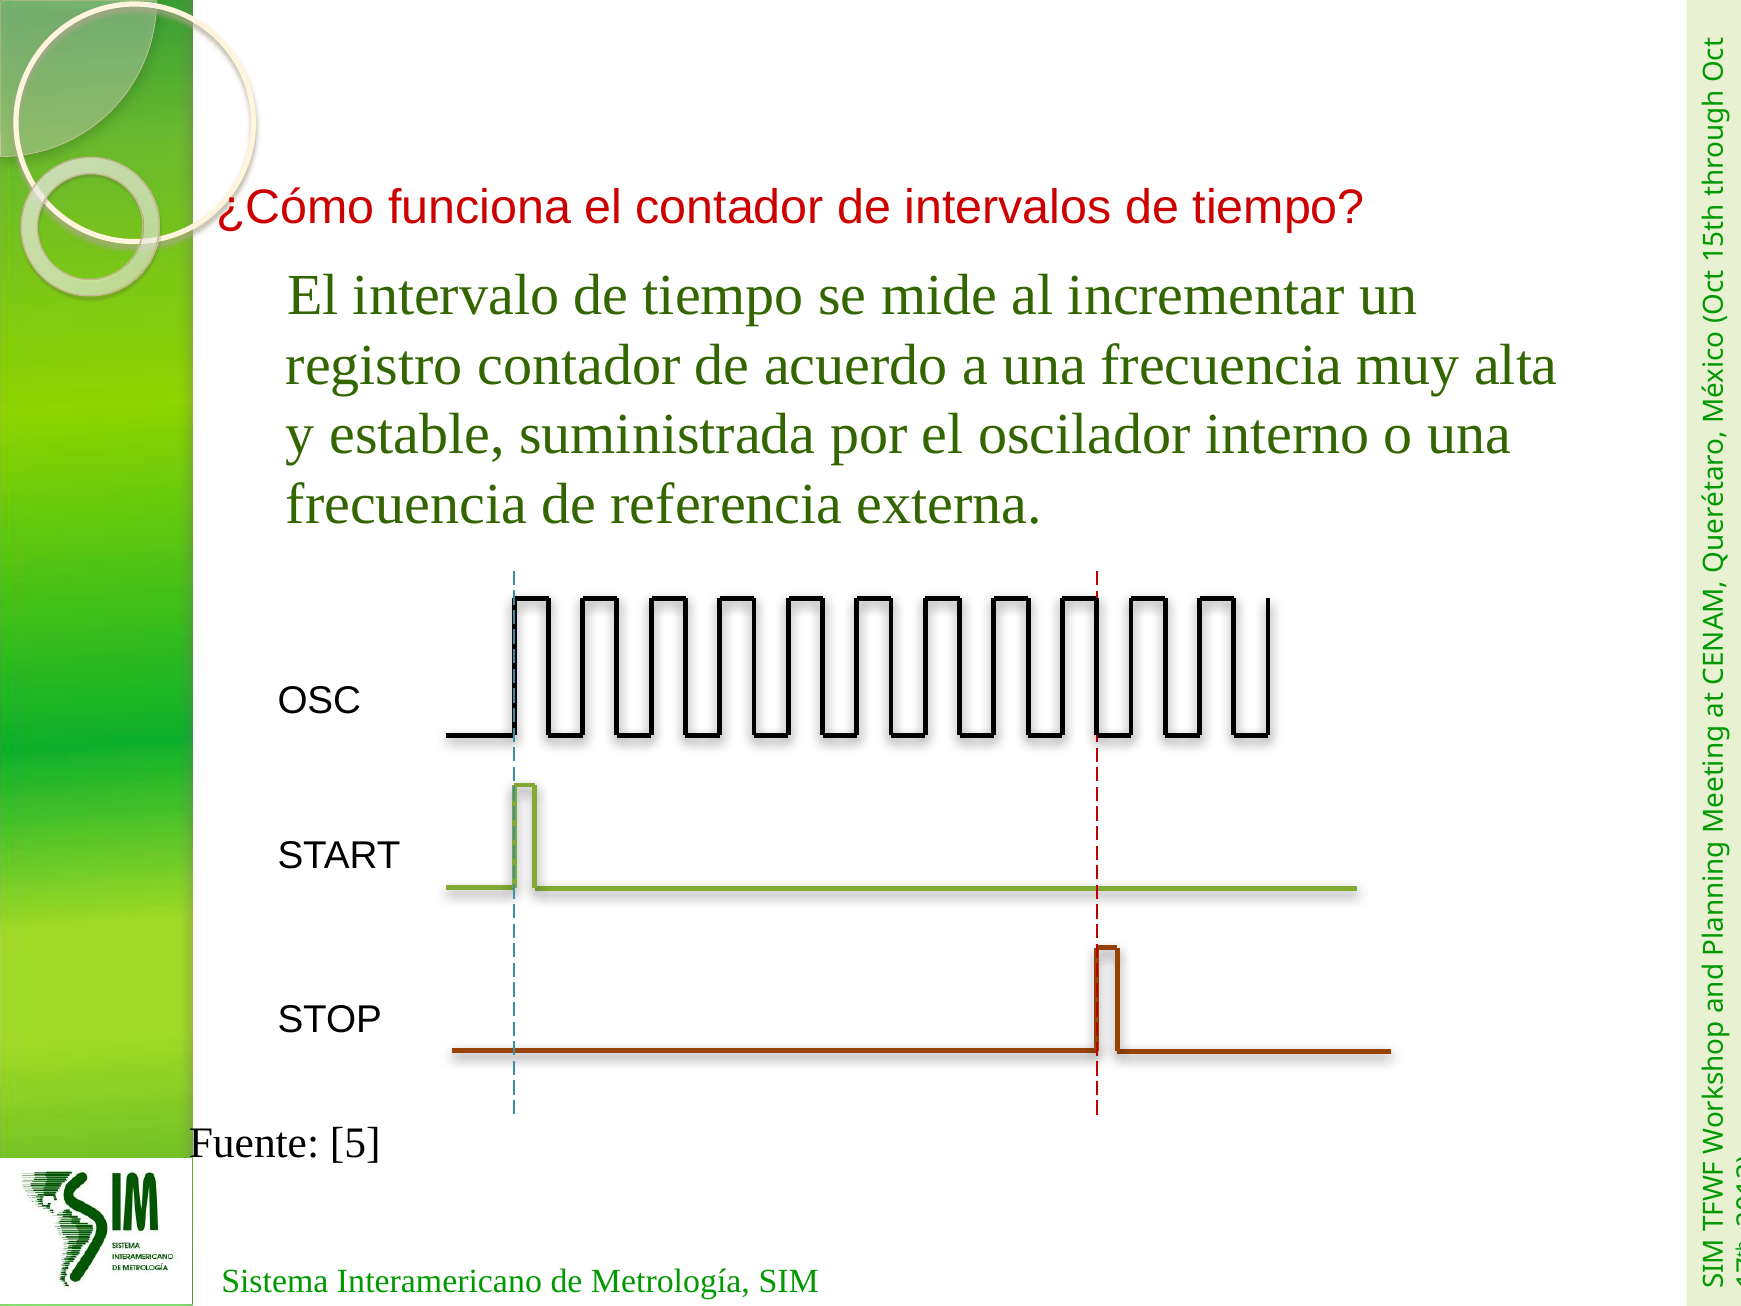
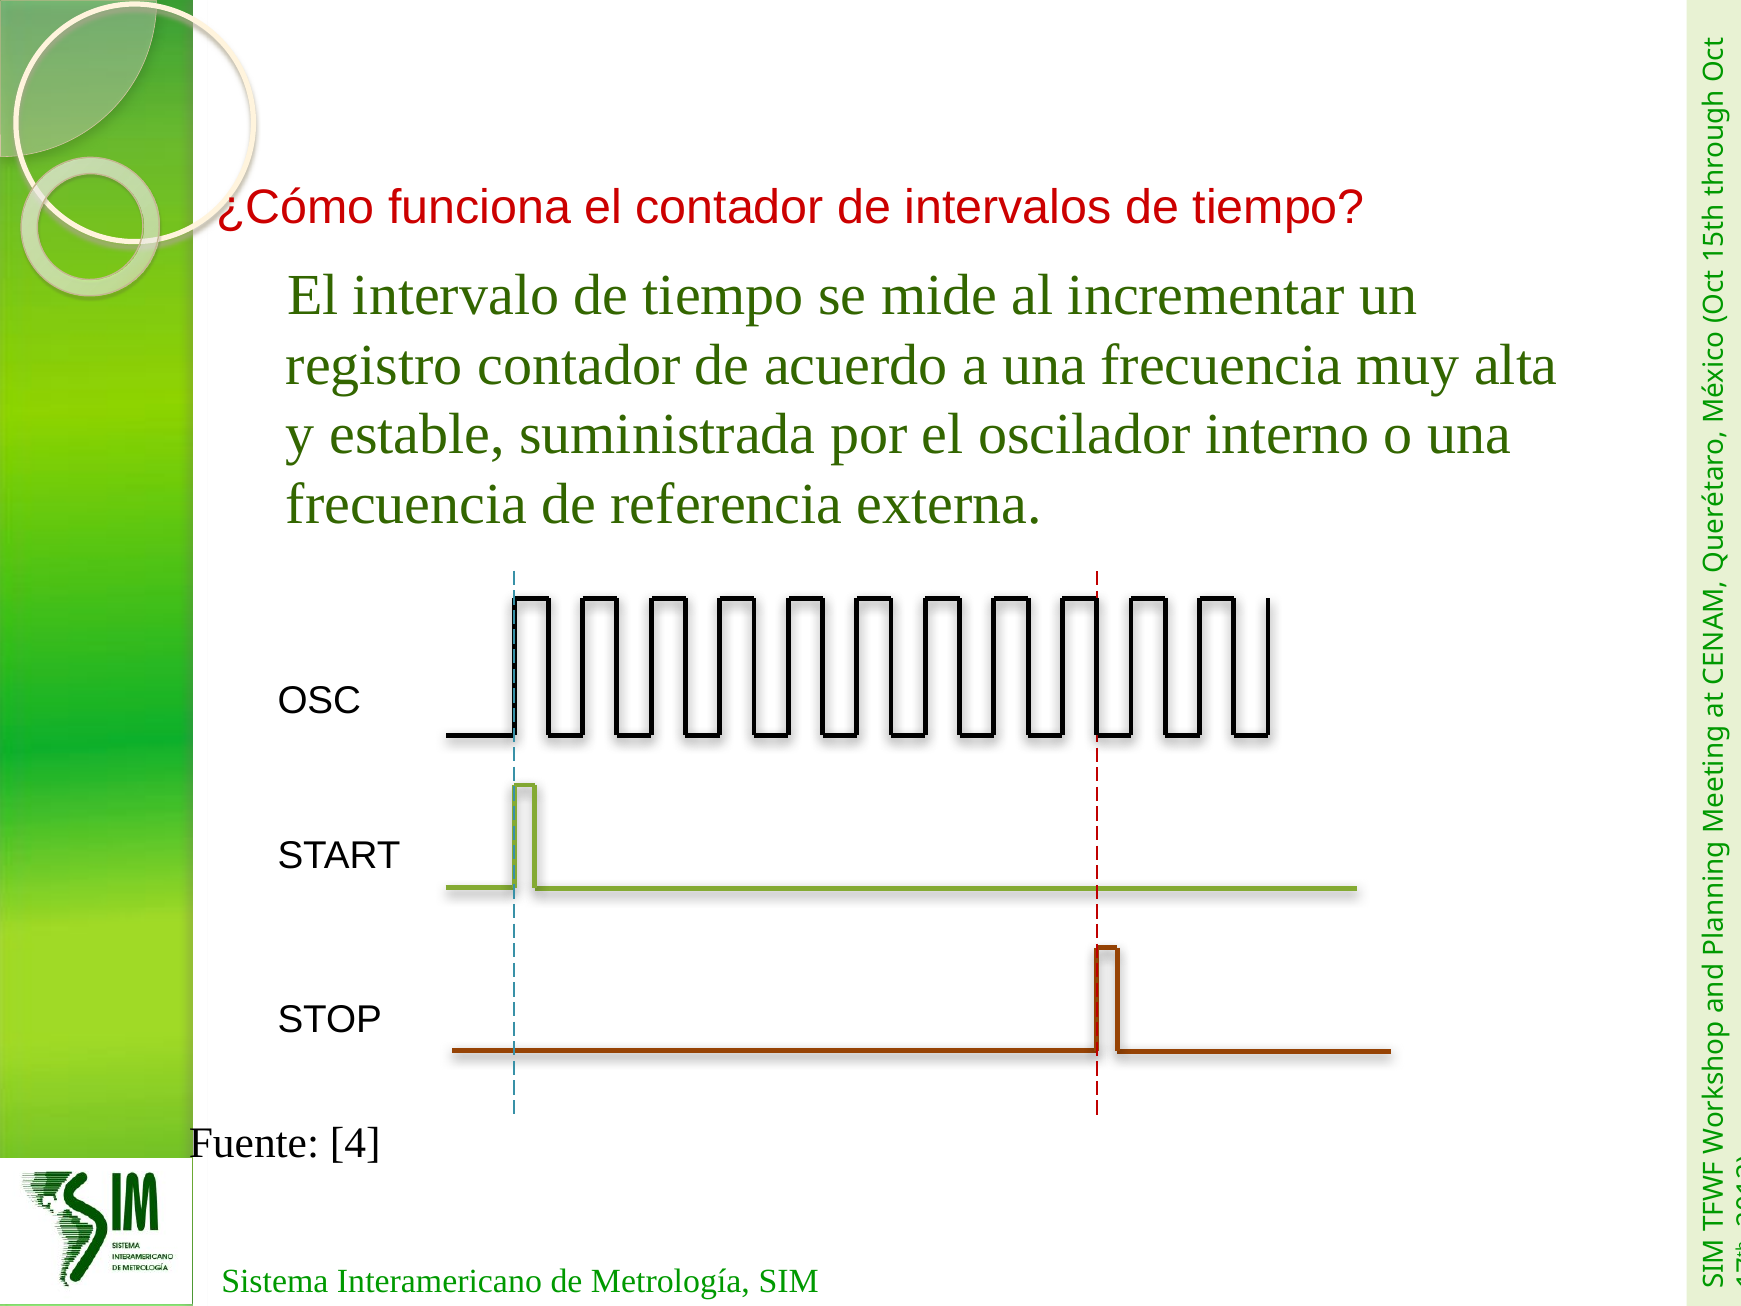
Fuente 5: 5 -> 4
